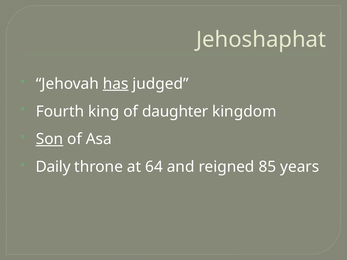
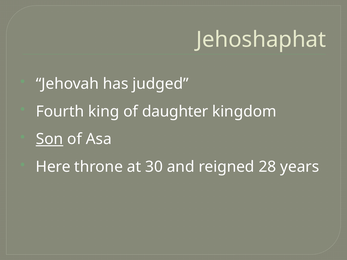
has underline: present -> none
Daily: Daily -> Here
64: 64 -> 30
85: 85 -> 28
